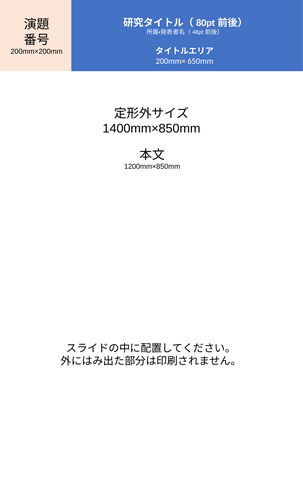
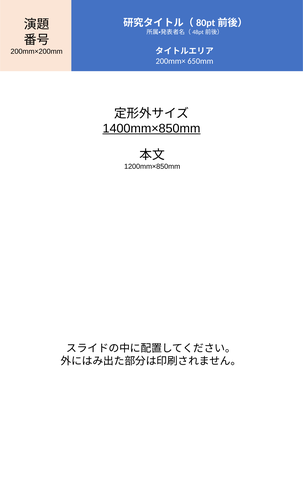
1400mm×850mm underline: none -> present
